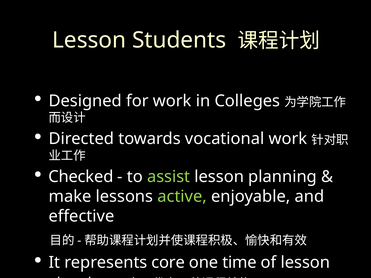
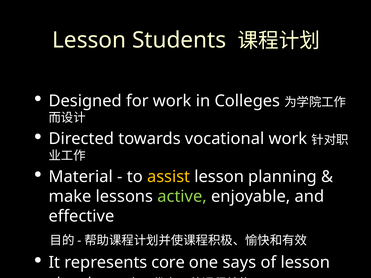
Checked: Checked -> Material
assist colour: light green -> yellow
time: time -> says
